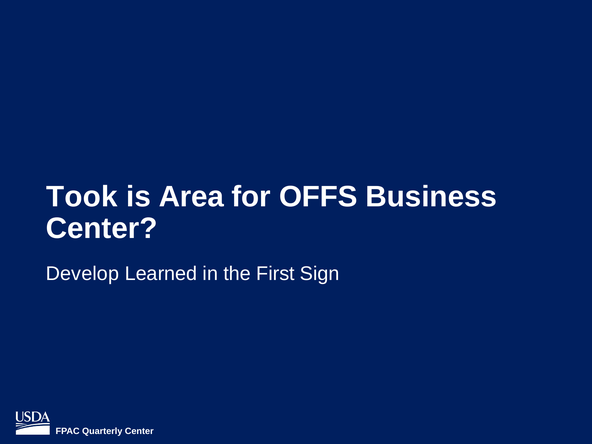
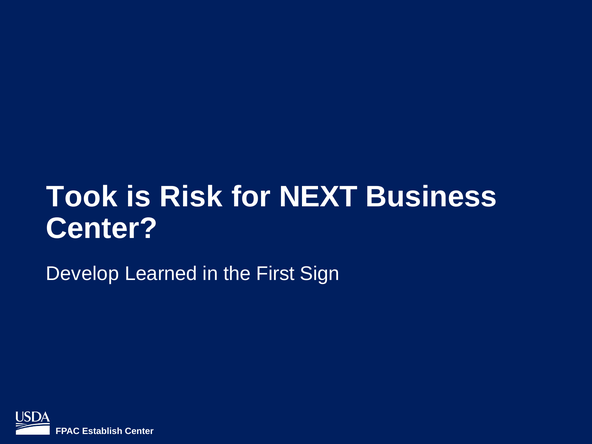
Area: Area -> Risk
OFFS: OFFS -> NEXT
Quarterly: Quarterly -> Establish
